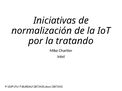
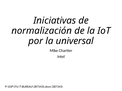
tratando: tratando -> universal
